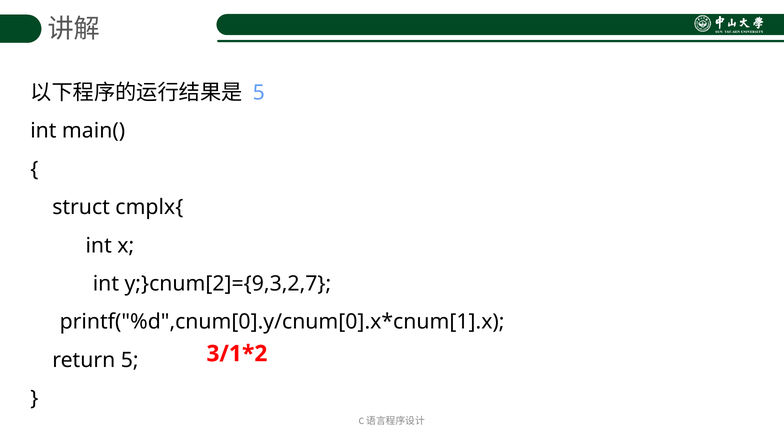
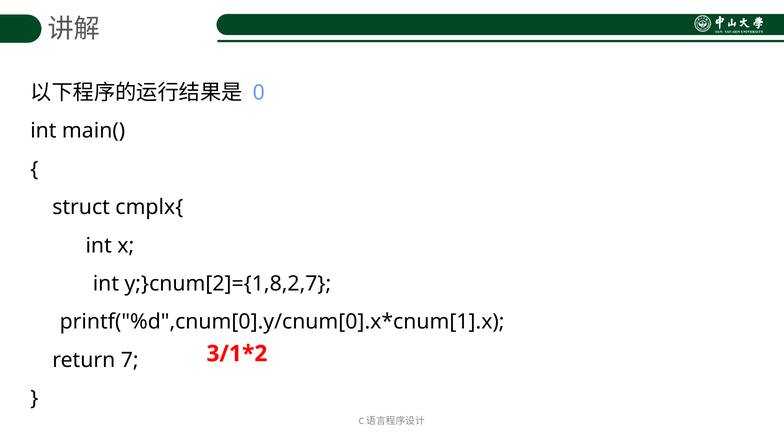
5 at (259, 93): 5 -> 0
y;}cnum[2]={9,3,2,7: y;}cnum[2]={9,3,2,7 -> y;}cnum[2]={1,8,2,7
return 5: 5 -> 7
